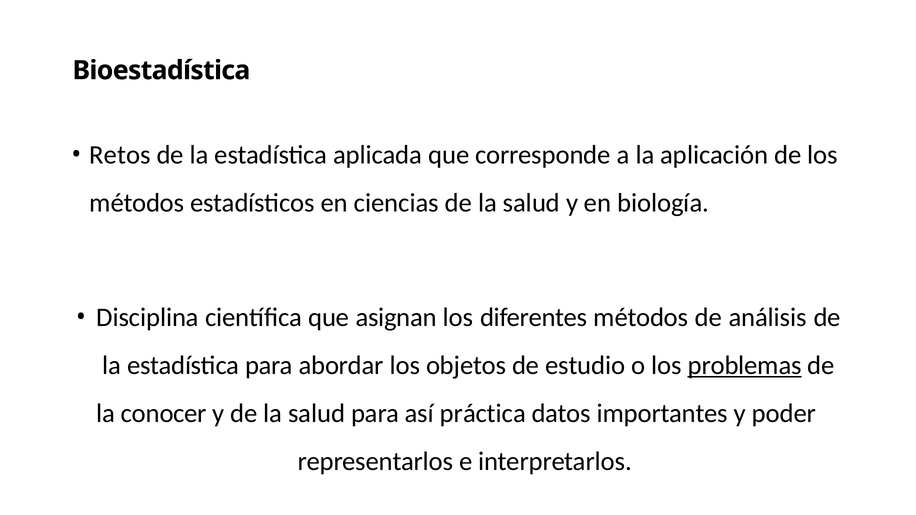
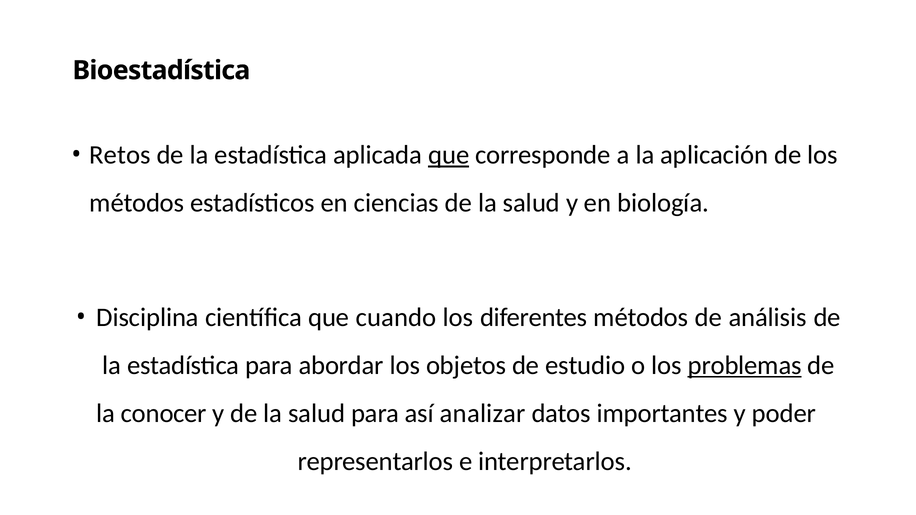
que at (449, 155) underline: none -> present
asignan: asignan -> cuando
práctica: práctica -> analizar
